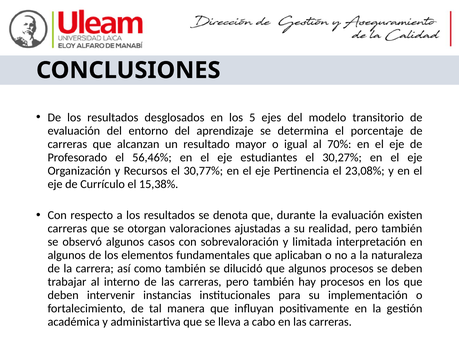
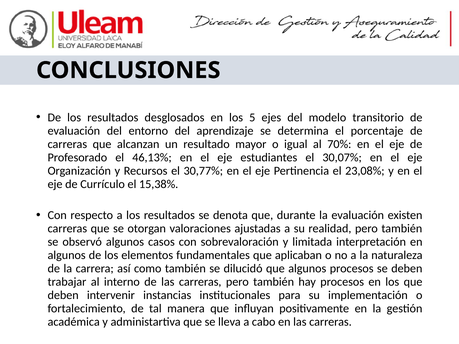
56,46%: 56,46% -> 46,13%
30,27%: 30,27% -> 30,07%
